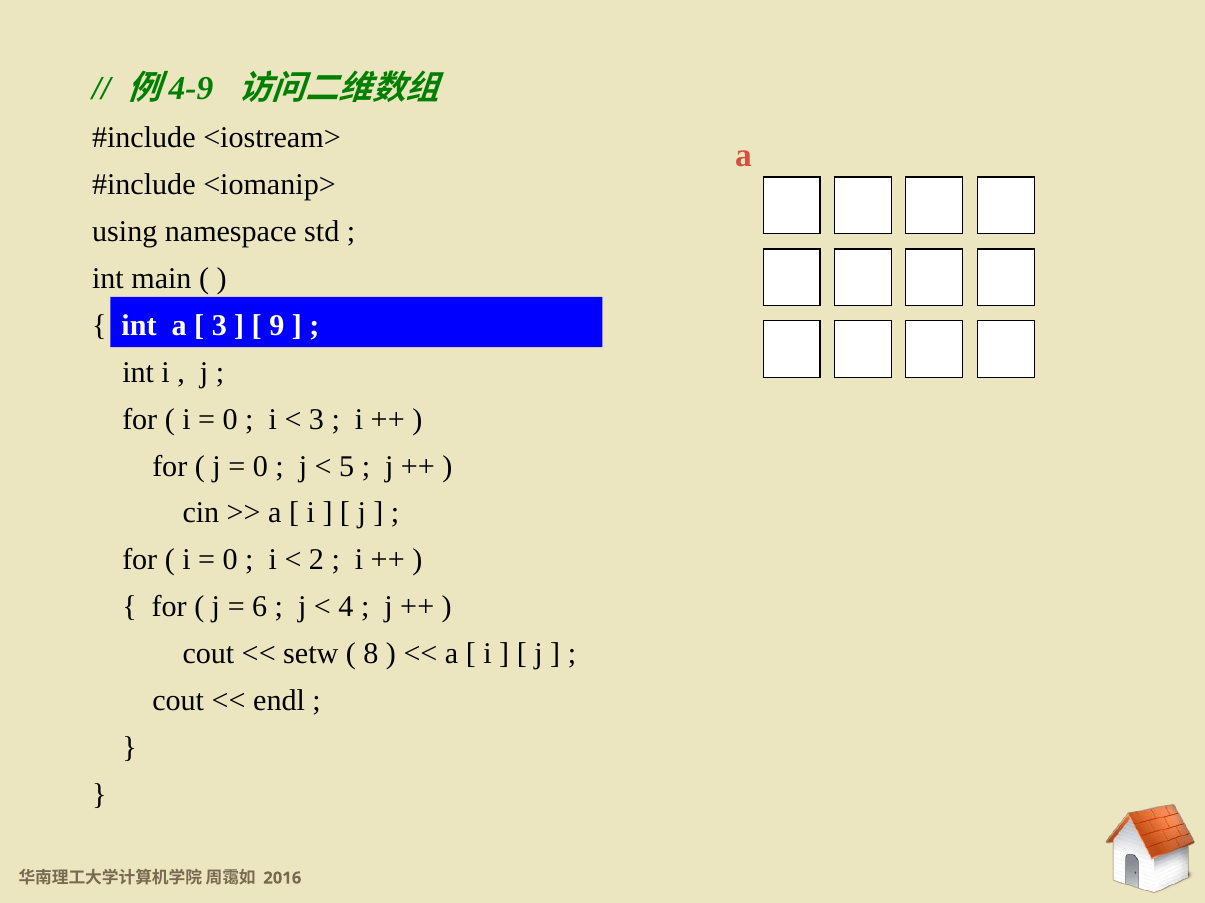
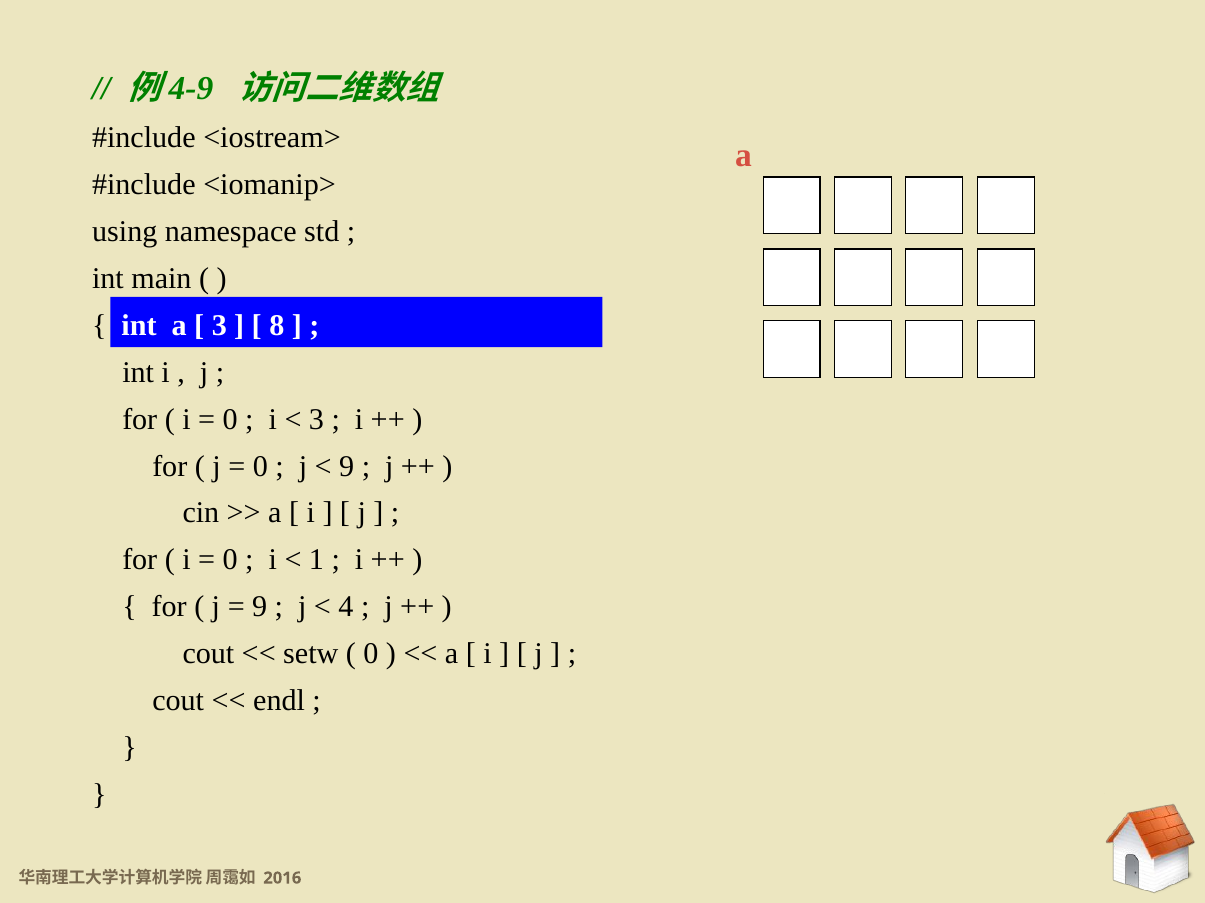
9: 9 -> 8
5 at (347, 466): 5 -> 9
2: 2 -> 1
6 at (260, 607): 6 -> 9
8 at (371, 654): 8 -> 0
